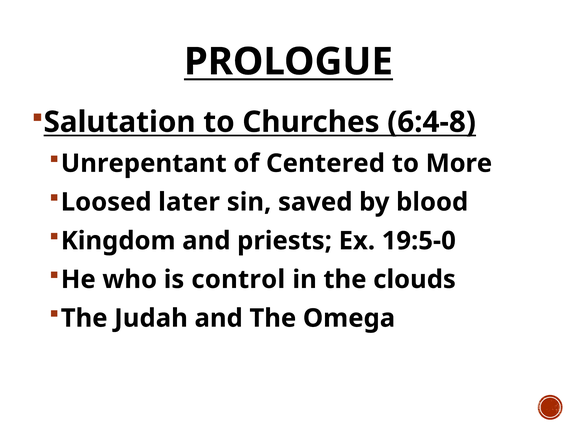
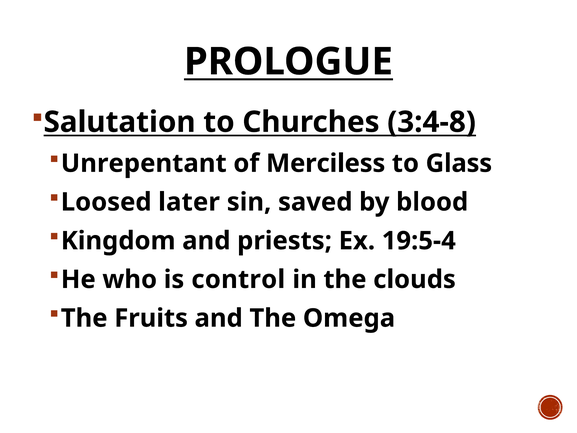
6:4-8: 6:4-8 -> 3:4-8
Centered: Centered -> Merciless
More: More -> Glass
19:5-0: 19:5-0 -> 19:5-4
Judah: Judah -> Fruits
